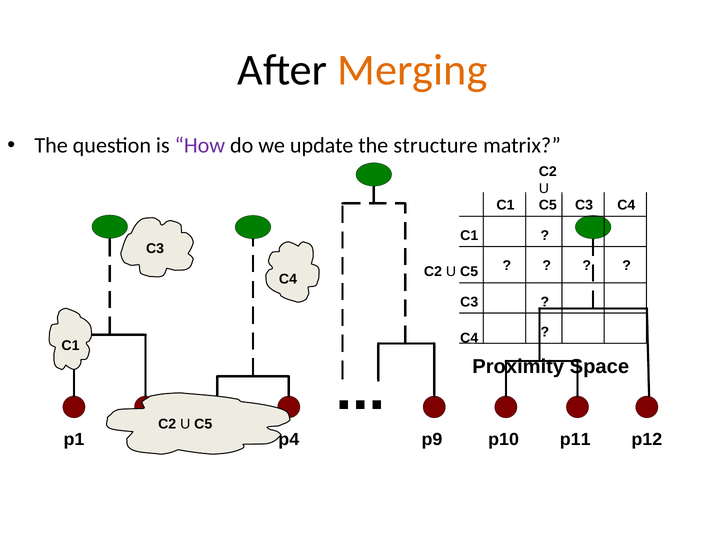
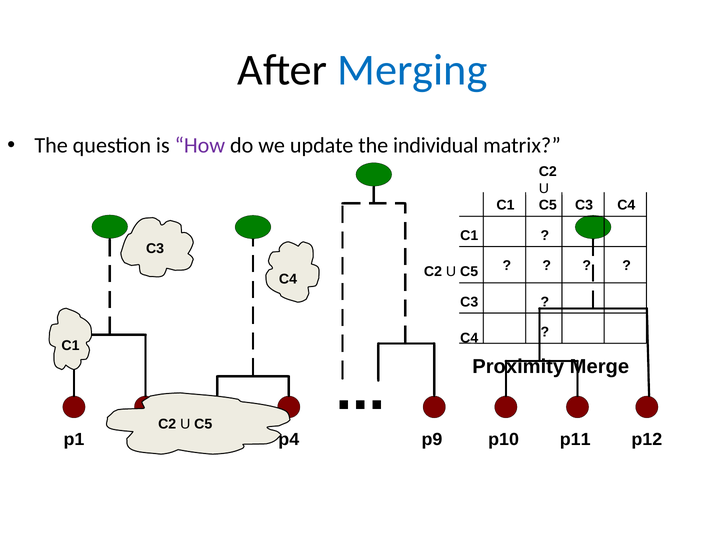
Merging colour: orange -> blue
structure: structure -> individual
Space: Space -> Merge
